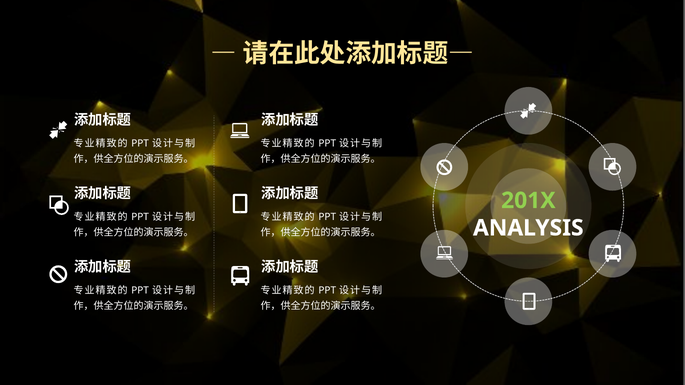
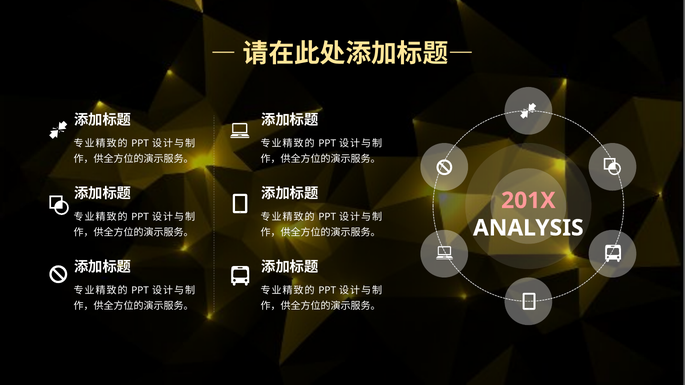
201X colour: light green -> pink
